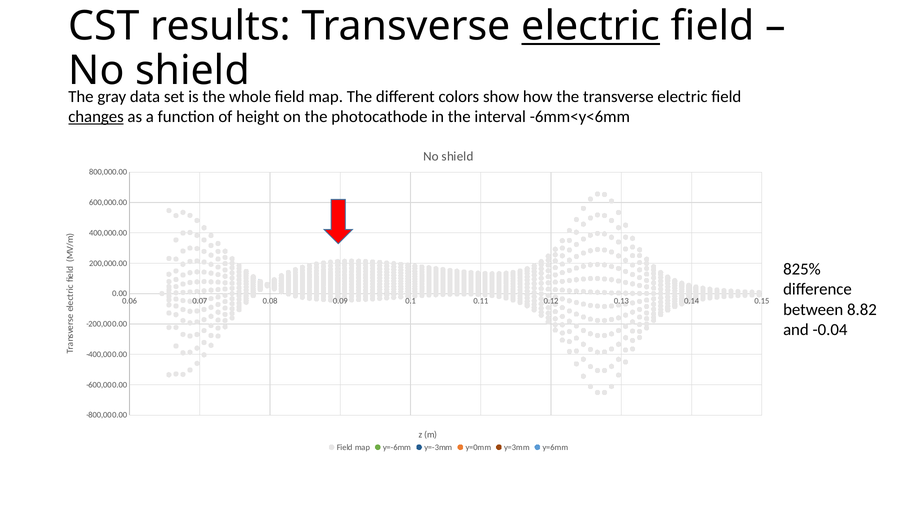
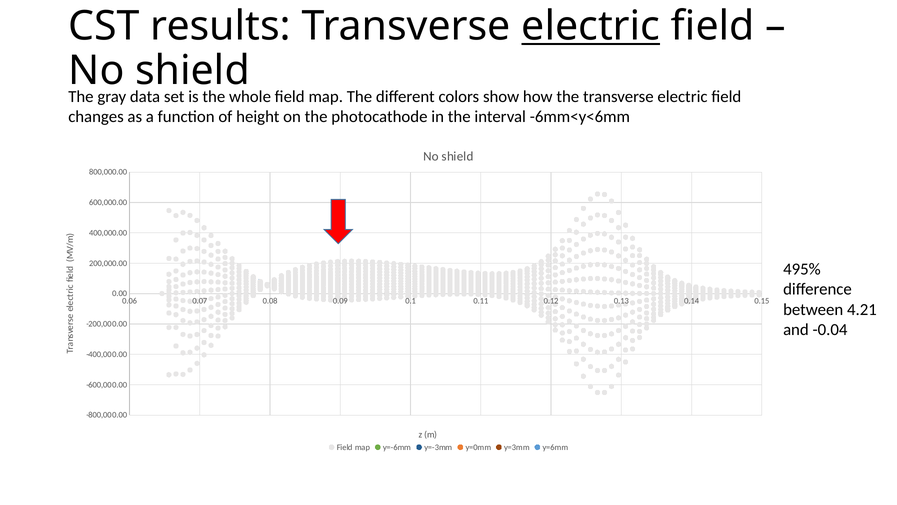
changes underline: present -> none
825%: 825% -> 495%
8.82: 8.82 -> 4.21
